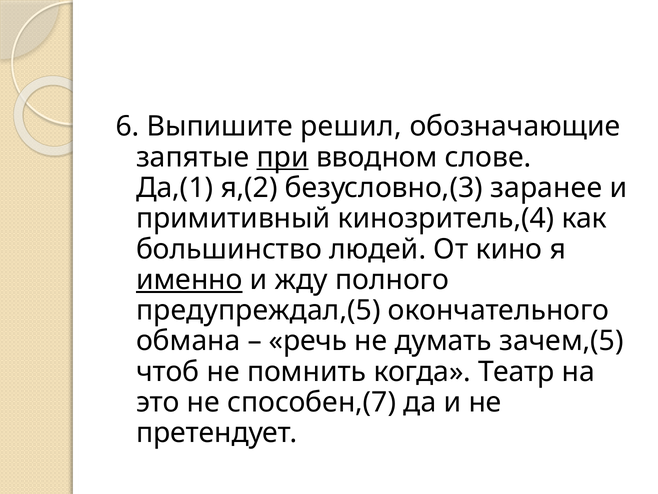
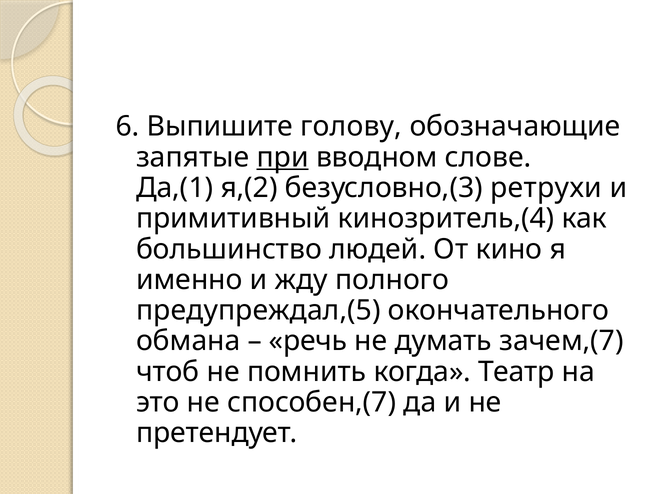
решил: решил -> голову
заранее: заранее -> ретрухи
именно underline: present -> none
зачем,(5: зачем,(5 -> зачем,(7
